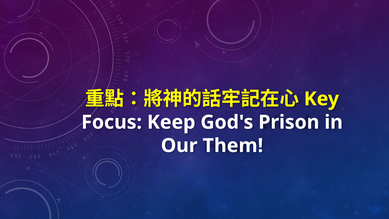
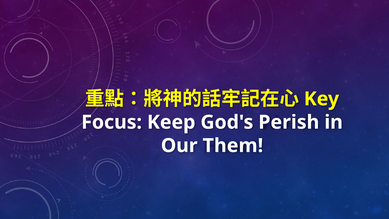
Prison: Prison -> Perish
